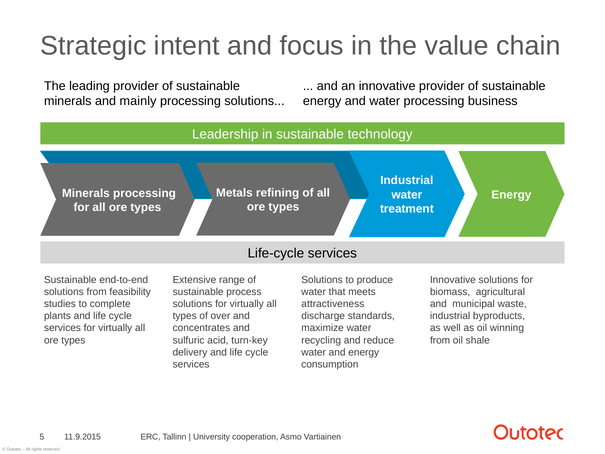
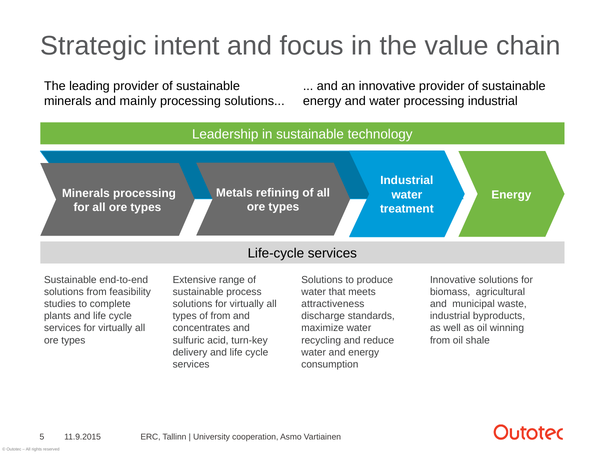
processing business: business -> industrial
of over: over -> from
